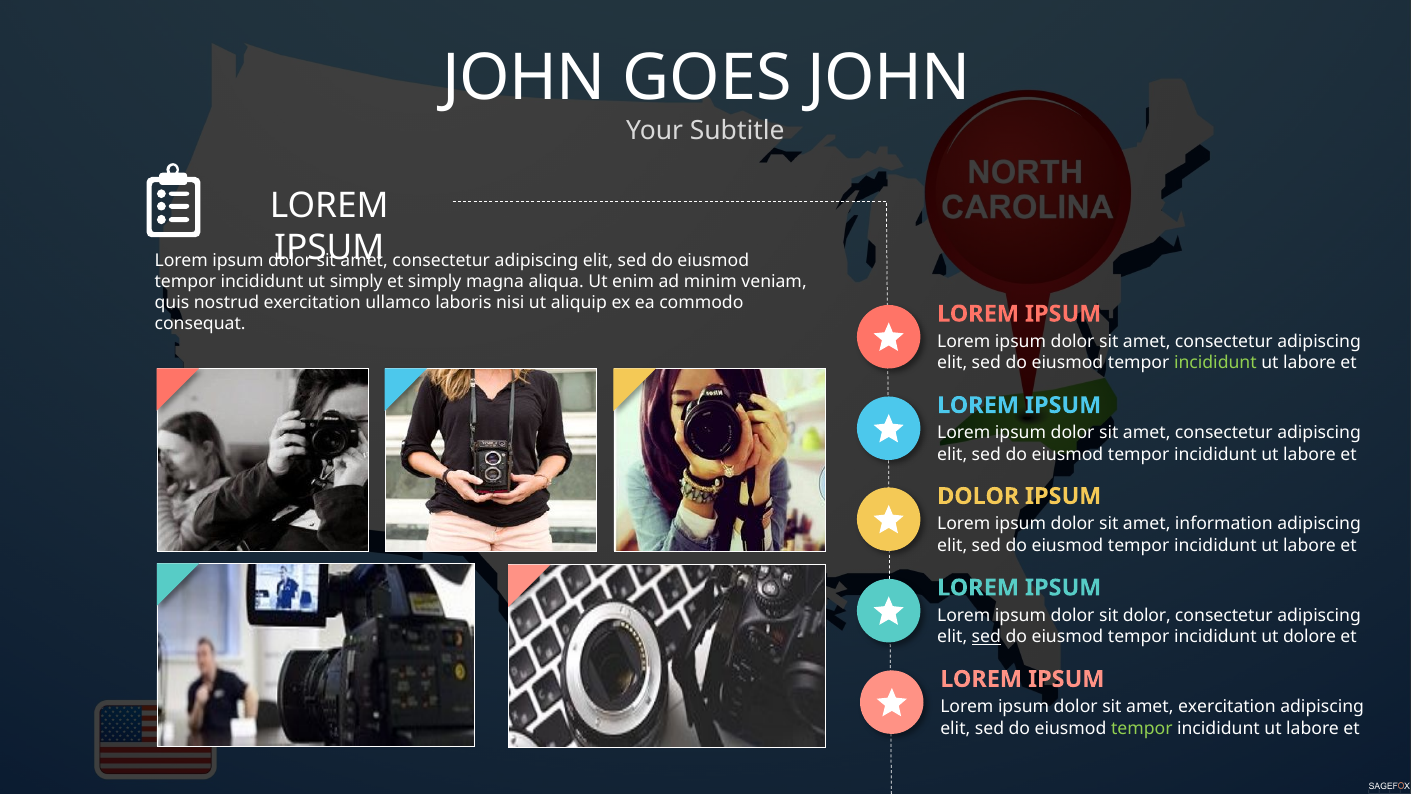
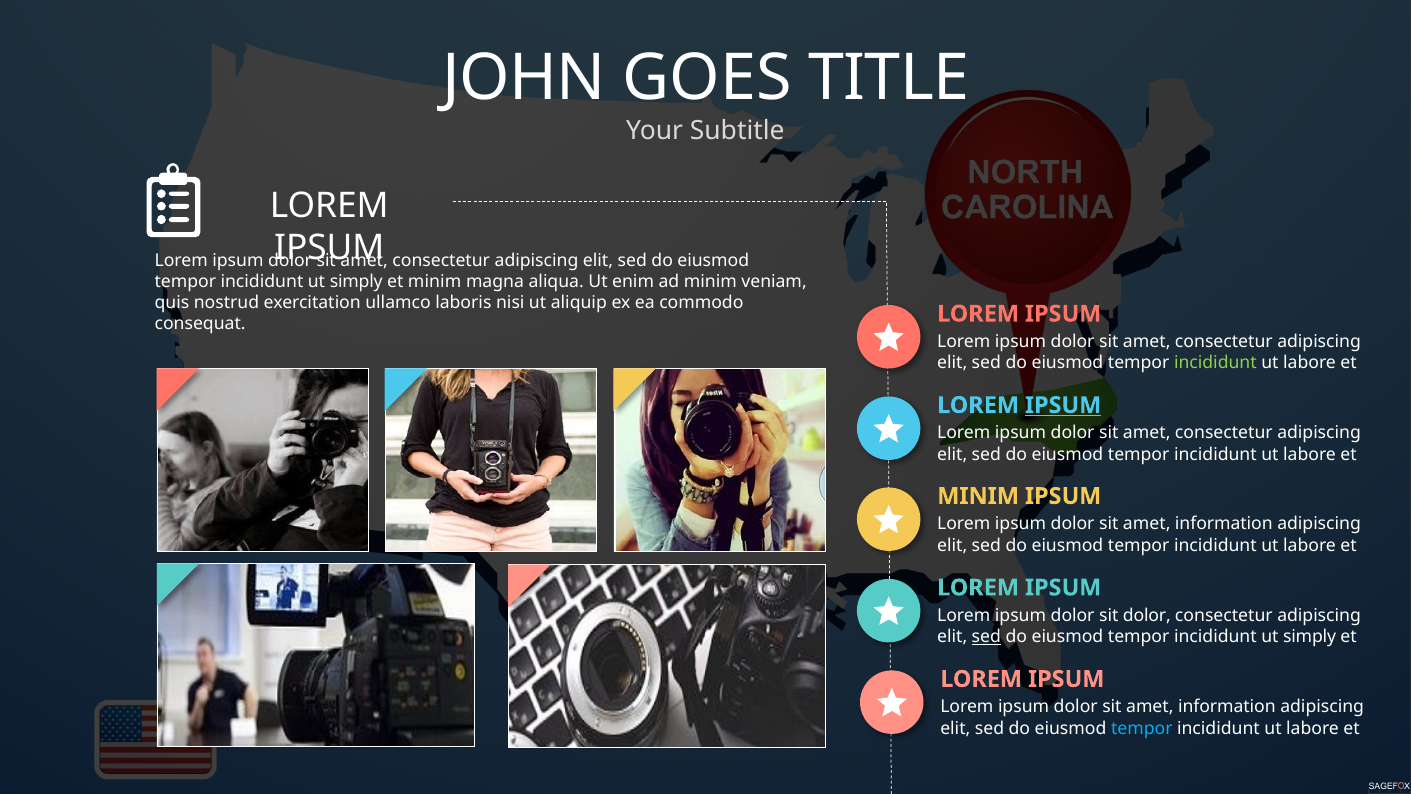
GOES JOHN: JOHN -> TITLE
simply at (435, 281): simply -> minim
IPSUM at (1063, 405) underline: none -> present
DOLOR at (978, 496): DOLOR -> MINIM
dolore at (1310, 636): dolore -> simply
exercitation at (1227, 707): exercitation -> information
tempor at (1142, 728) colour: light green -> light blue
